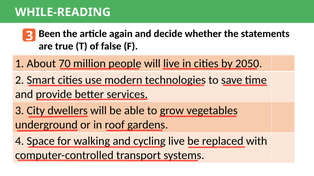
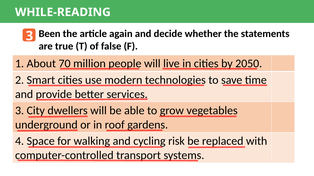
live at (176, 141): live -> risk
